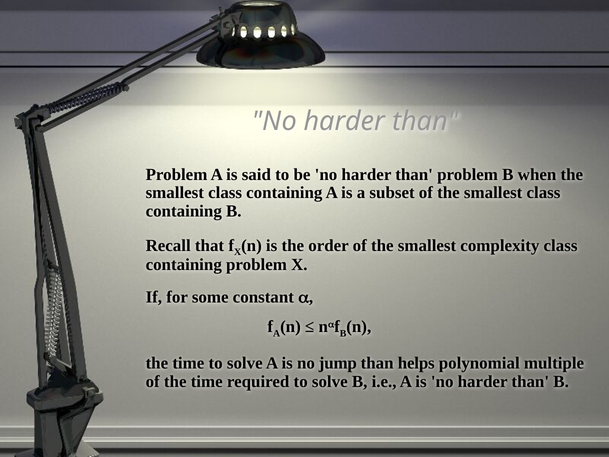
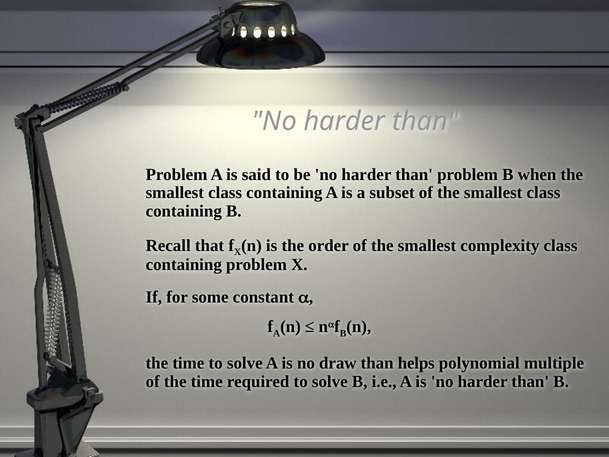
jump: jump -> draw
